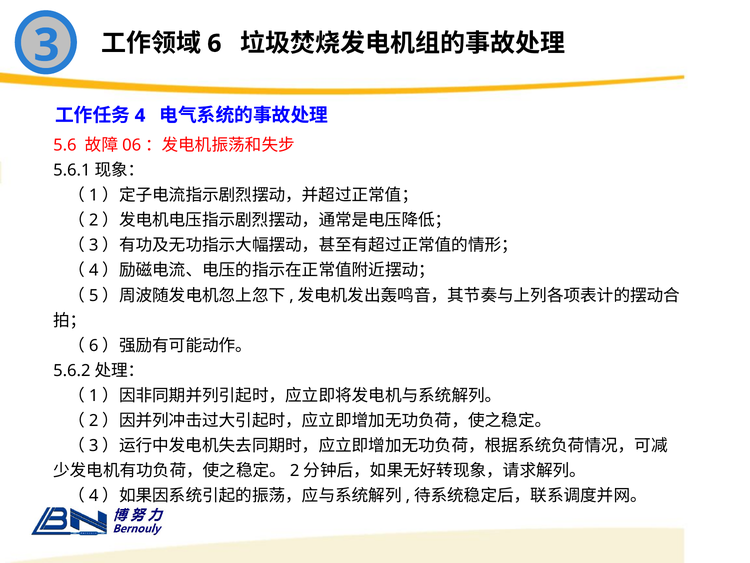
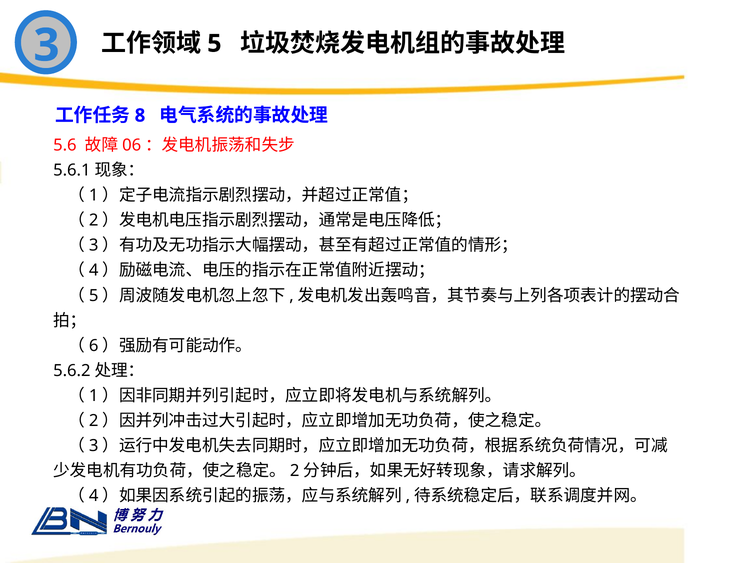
6: 6 -> 5
4: 4 -> 8
